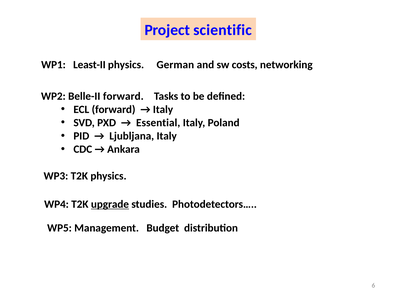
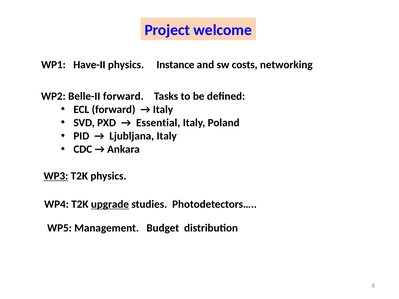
scientific: scientific -> welcome
Least-II: Least-II -> Have-II
German: German -> Instance
WP3 underline: none -> present
